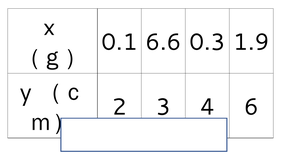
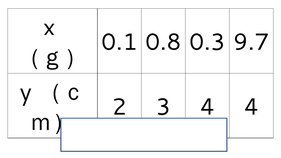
6.6: 6.6 -> 0.8
1.9: 1.9 -> 9.7
6 at (251, 107): 6 -> 4
